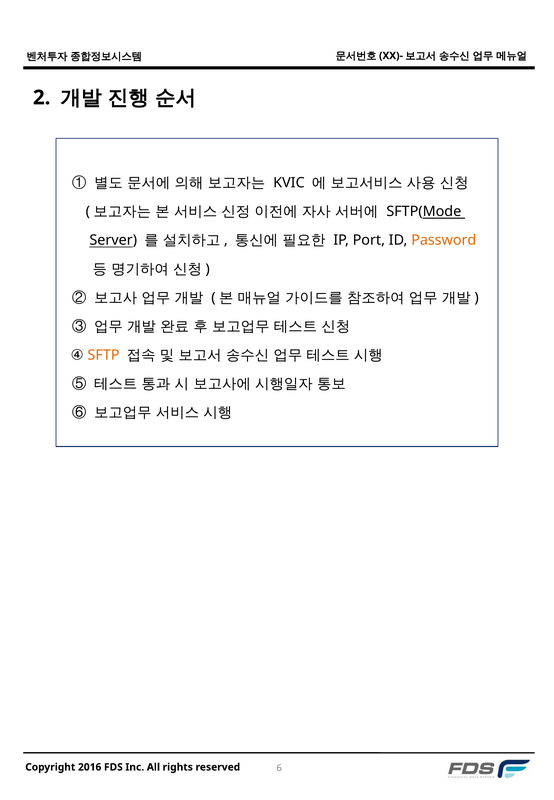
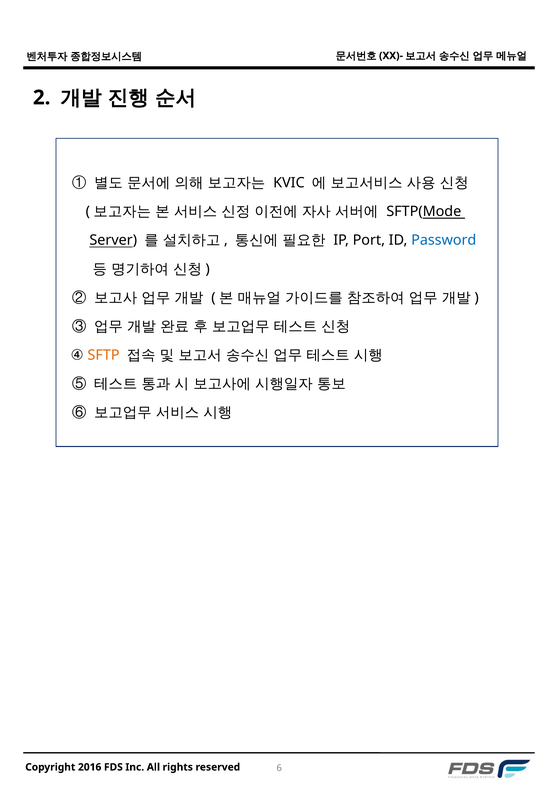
Password colour: orange -> blue
